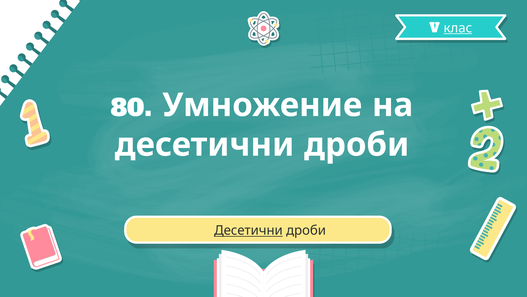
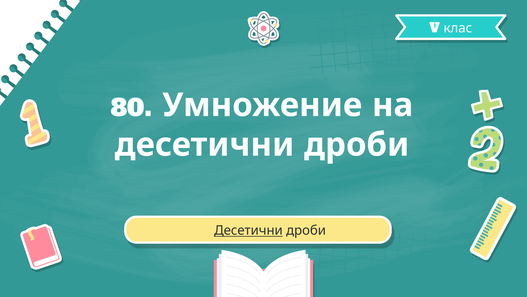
клас underline: present -> none
